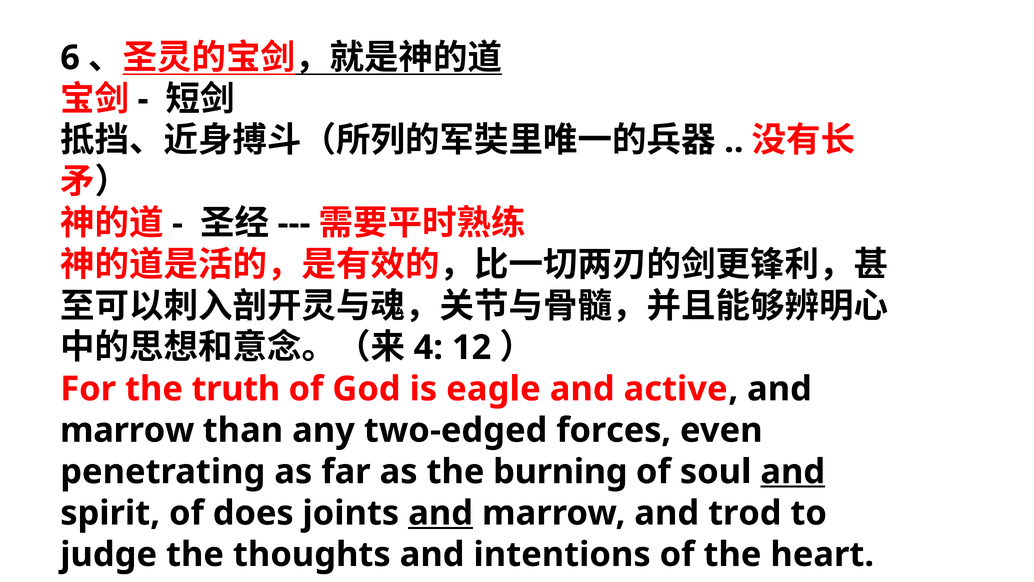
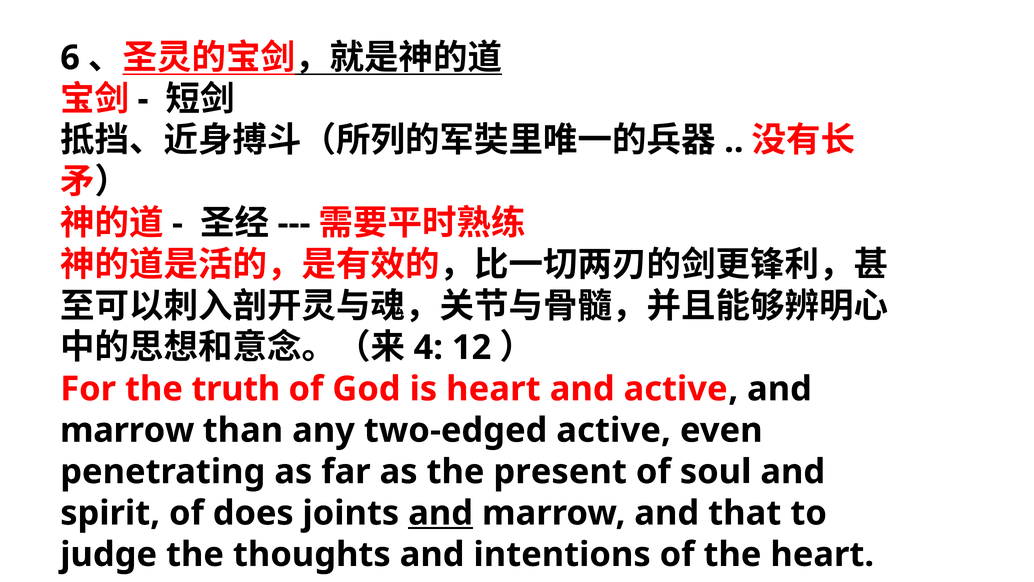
is eagle: eagle -> heart
two-edged forces: forces -> active
burning: burning -> present
and at (793, 471) underline: present -> none
trod: trod -> that
